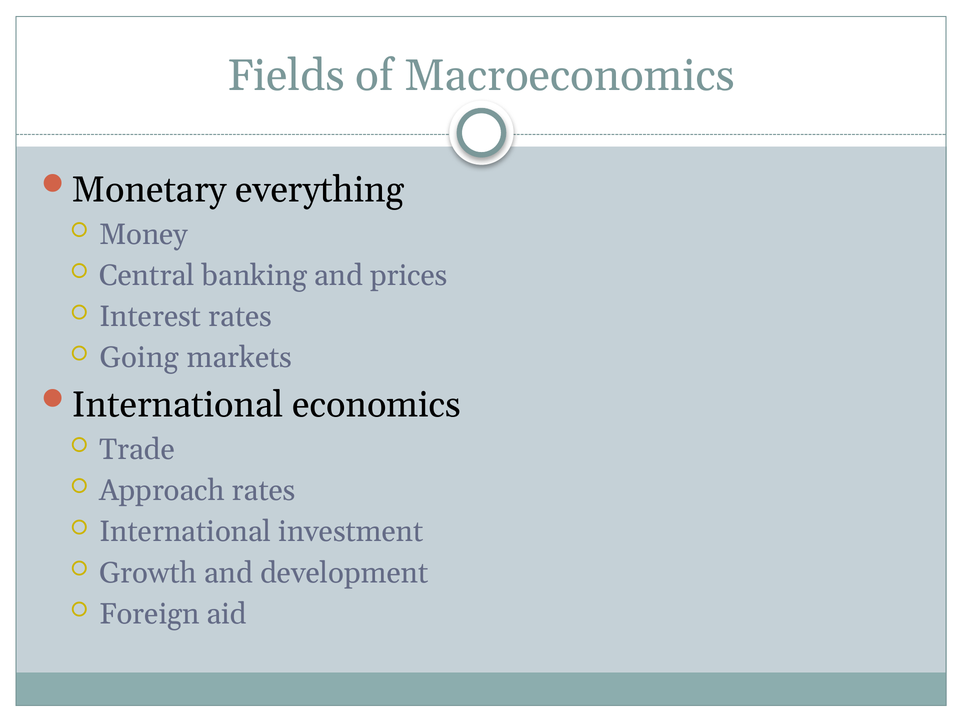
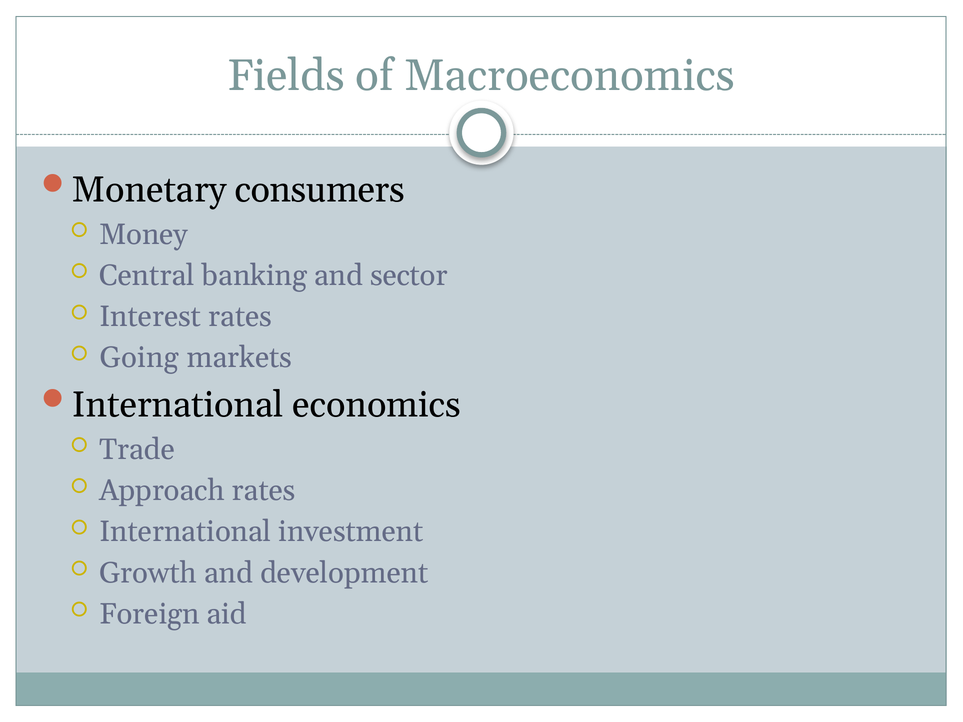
everything: everything -> consumers
prices: prices -> sector
